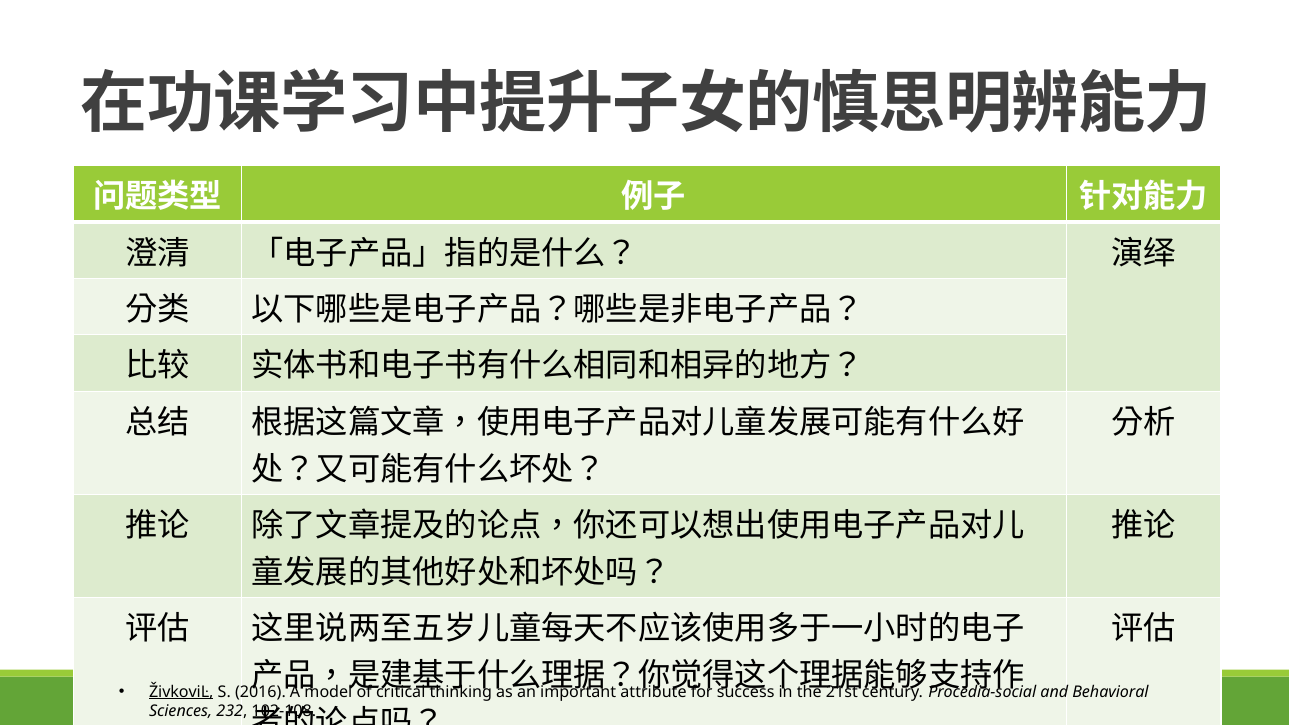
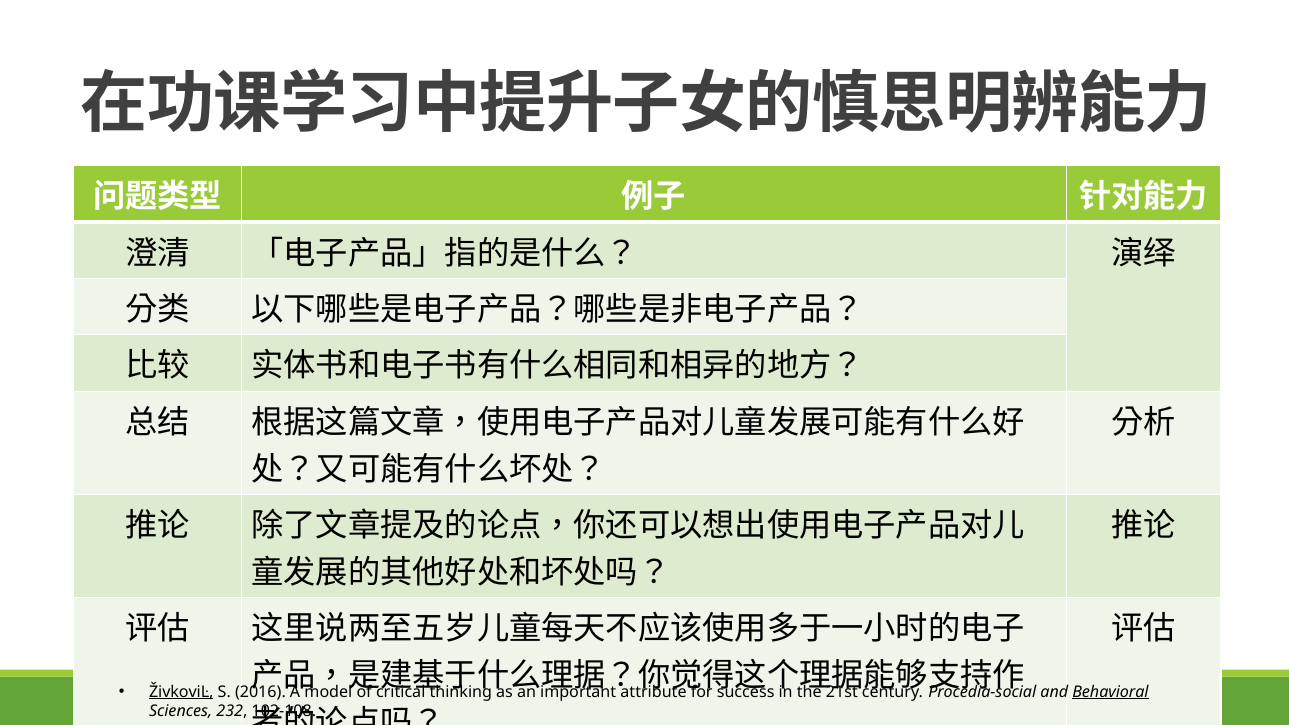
Behavioral underline: none -> present
